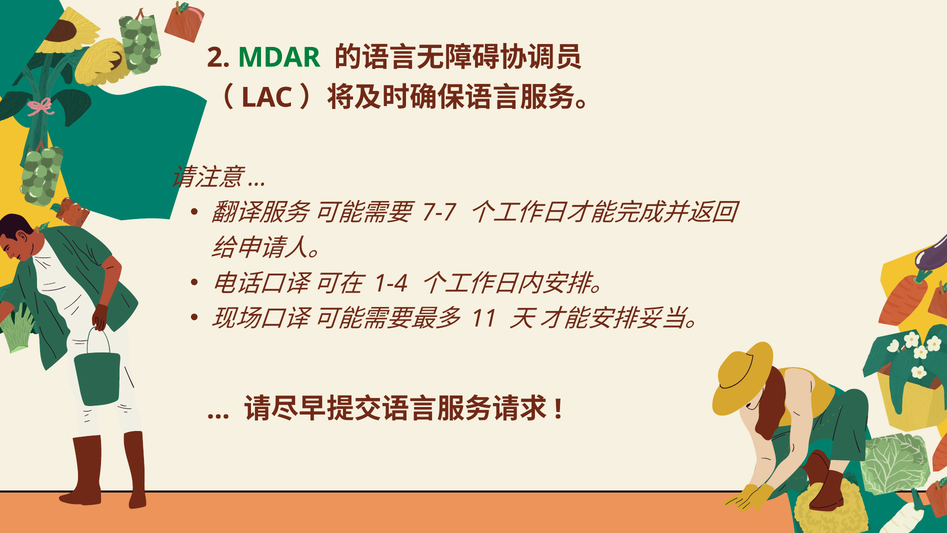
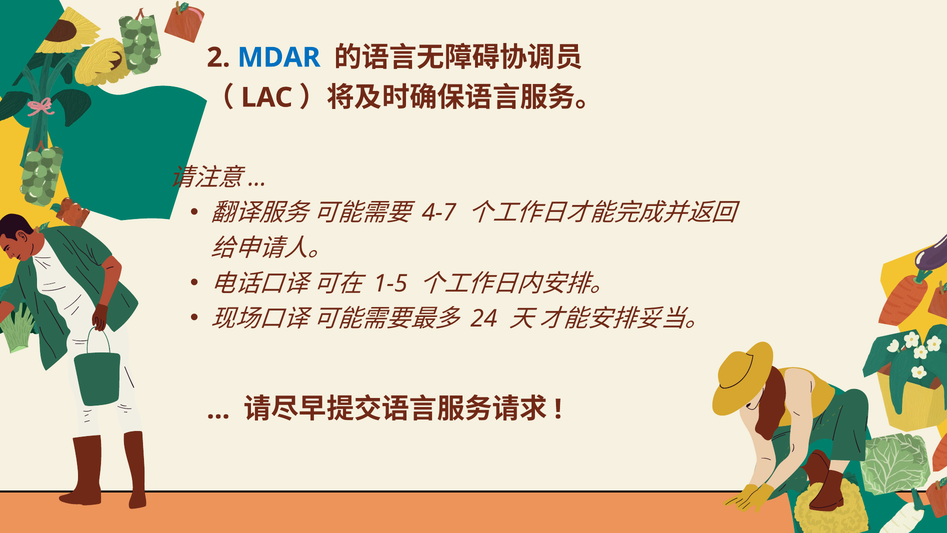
MDAR colour: green -> blue
7-7: 7-7 -> 4-7
1-4: 1-4 -> 1-5
11: 11 -> 24
